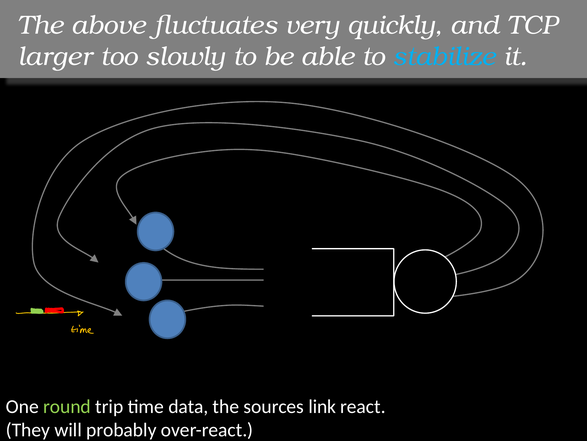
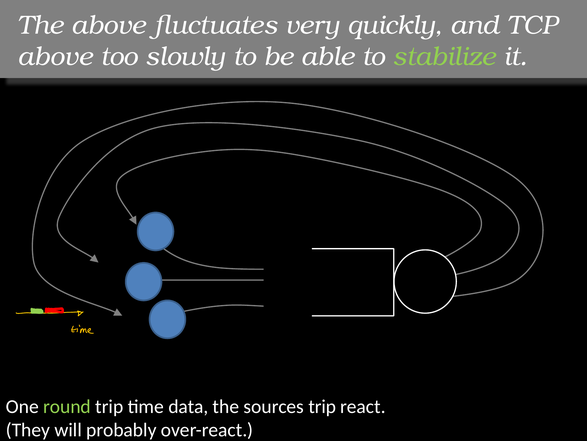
larger at (55, 56): larger -> above
stabilize colour: light blue -> light green
sources link: link -> trip
